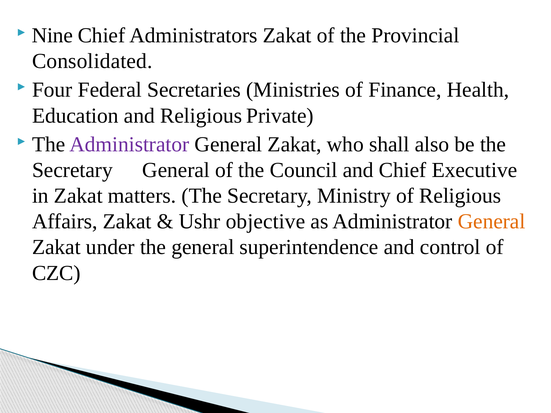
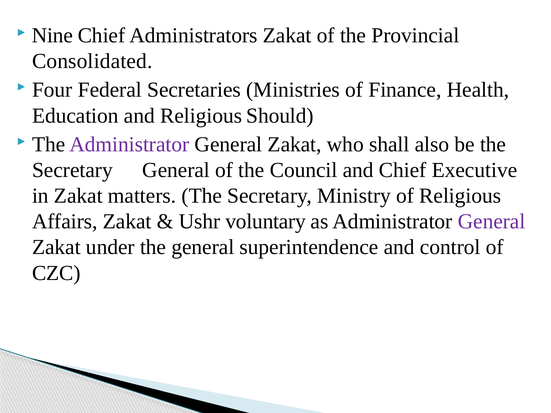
Private: Private -> Should
objective: objective -> voluntary
General at (492, 222) colour: orange -> purple
